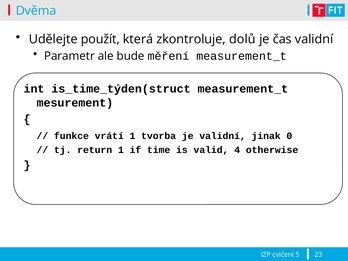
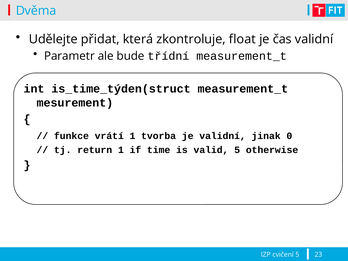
použít: použít -> přidat
dolů: dolů -> float
měření: měření -> třídní
valid 4: 4 -> 5
